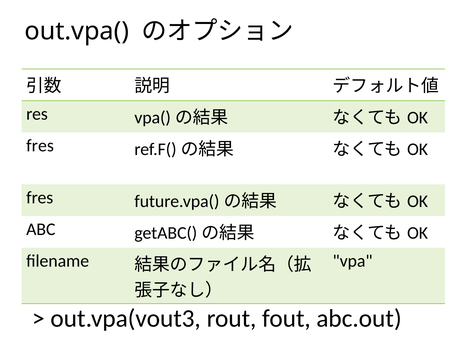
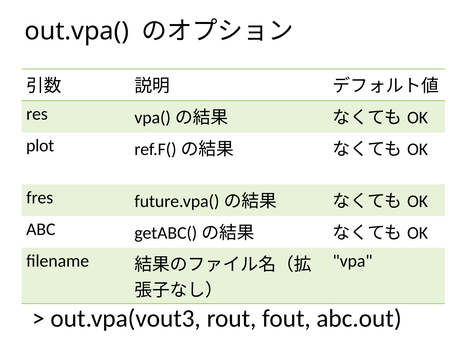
fres at (40, 146): fres -> plot
